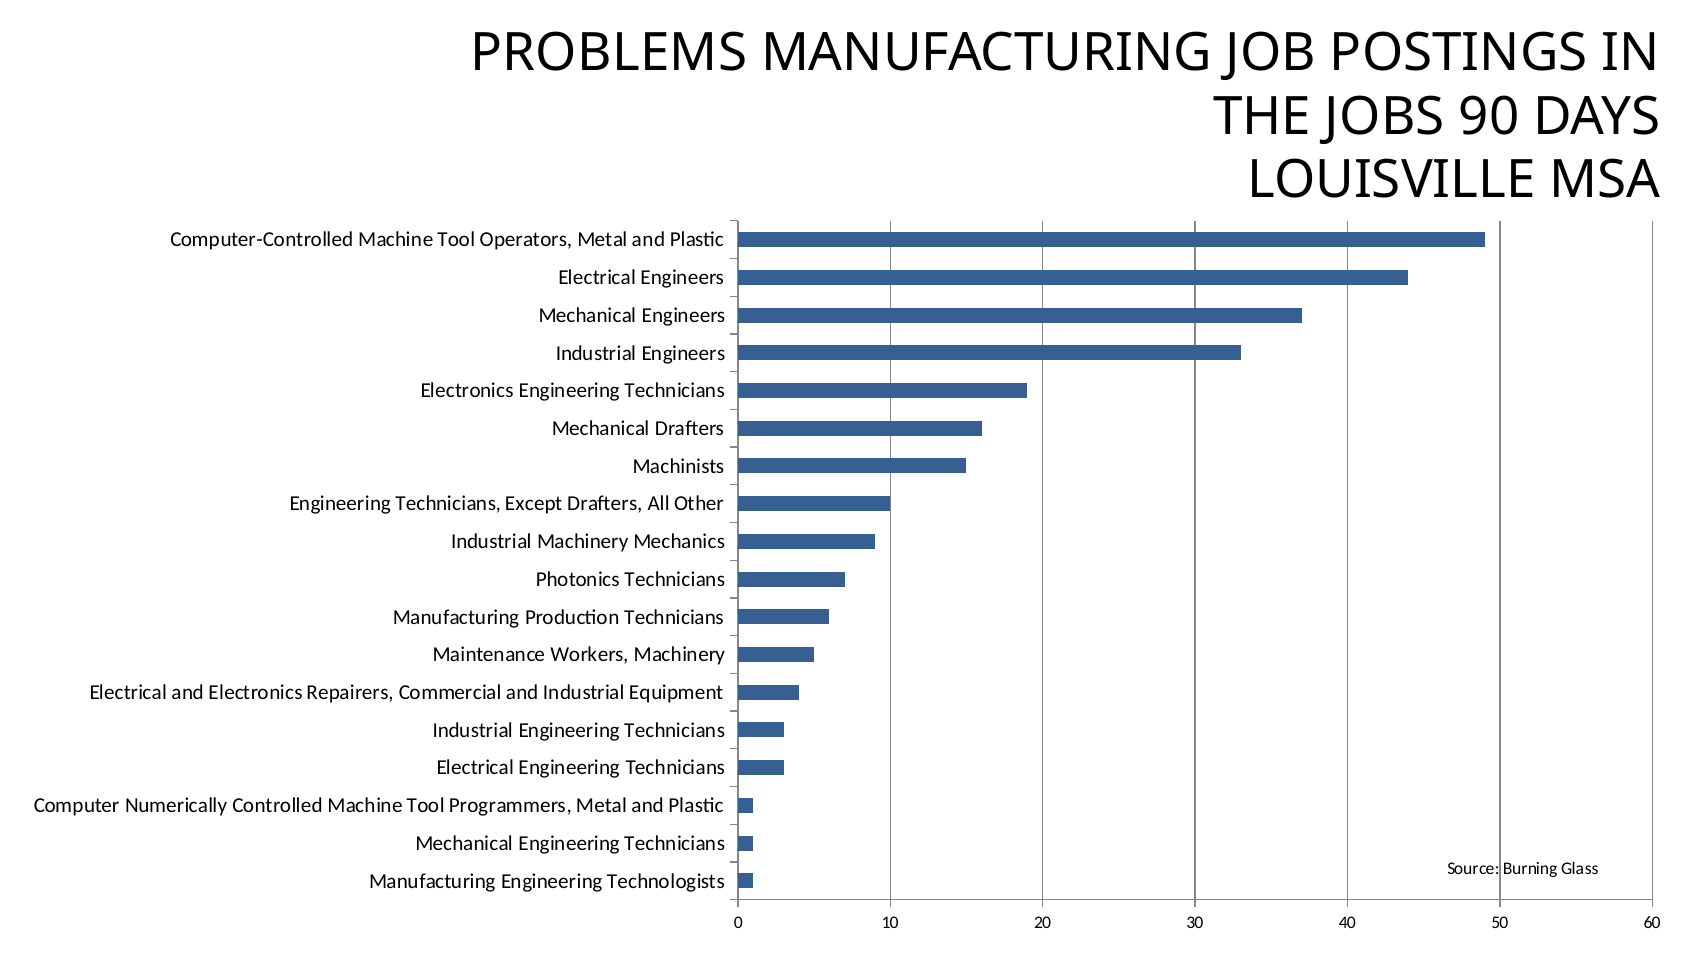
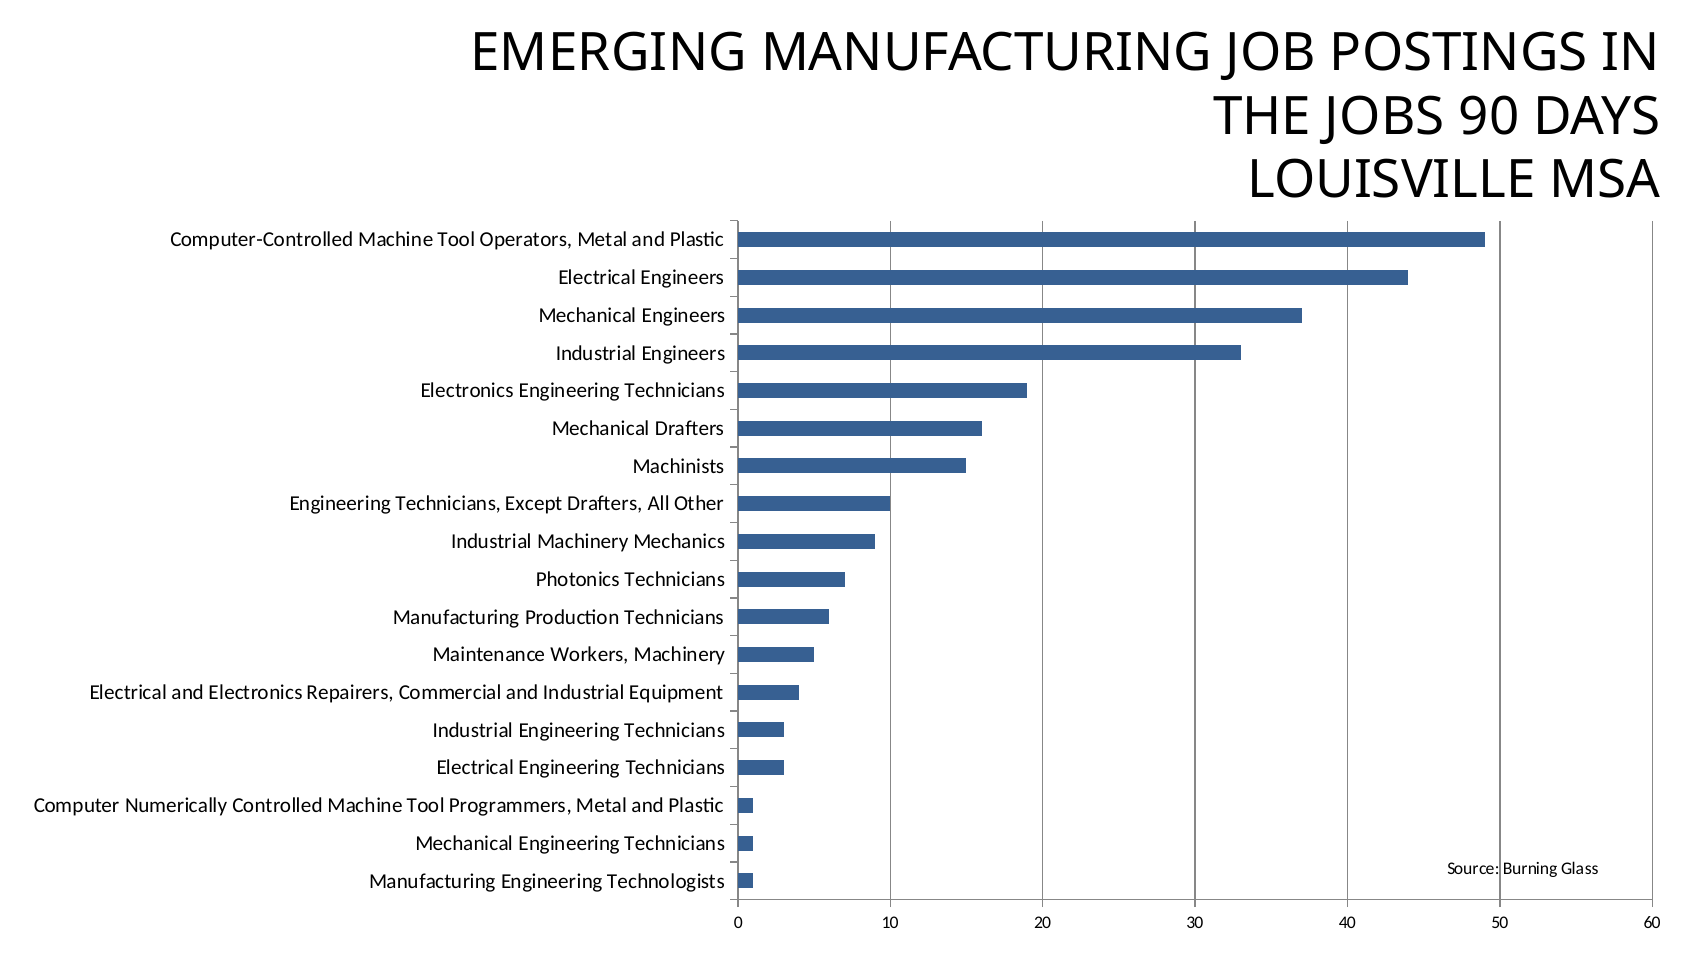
PROBLEMS: PROBLEMS -> EMERGING
